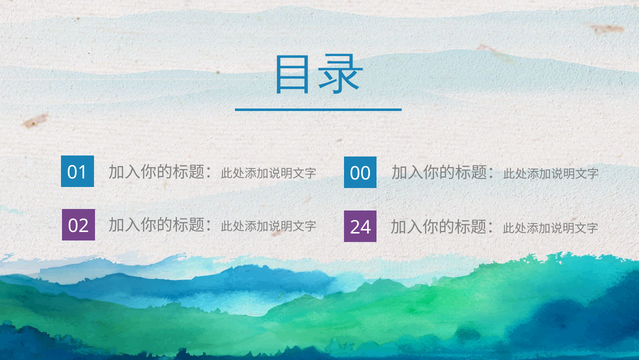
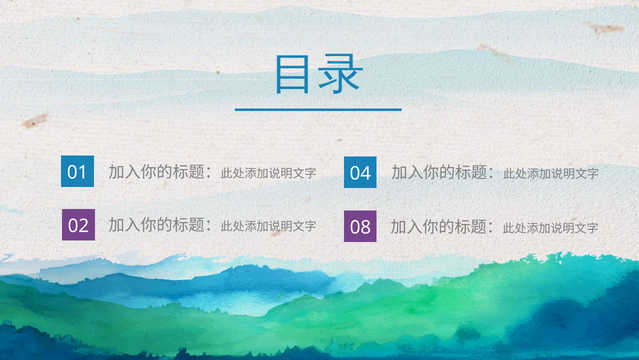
00: 00 -> 04
24: 24 -> 08
